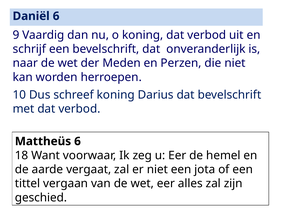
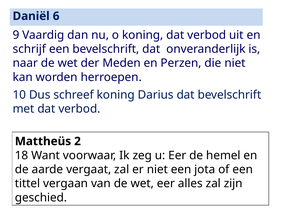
Mattheüs 6: 6 -> 2
